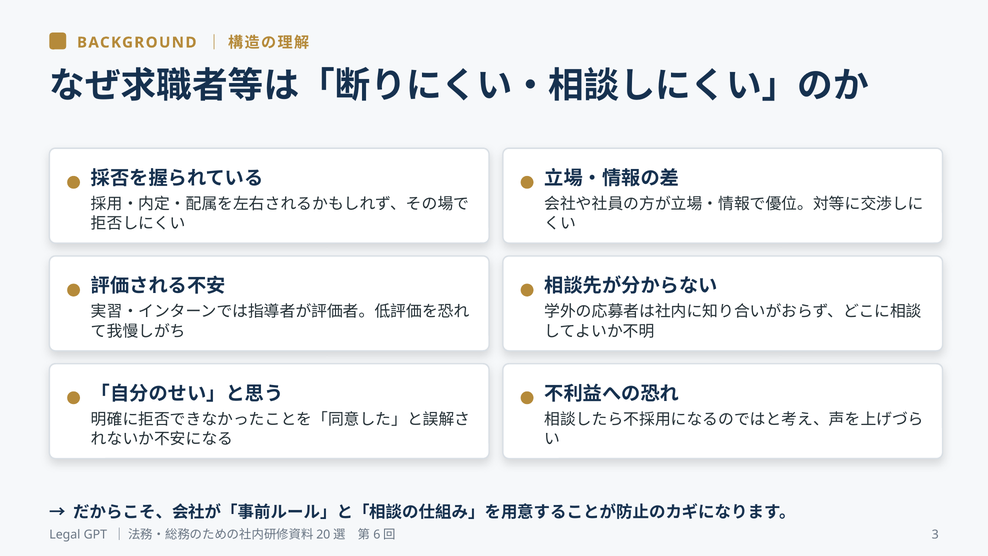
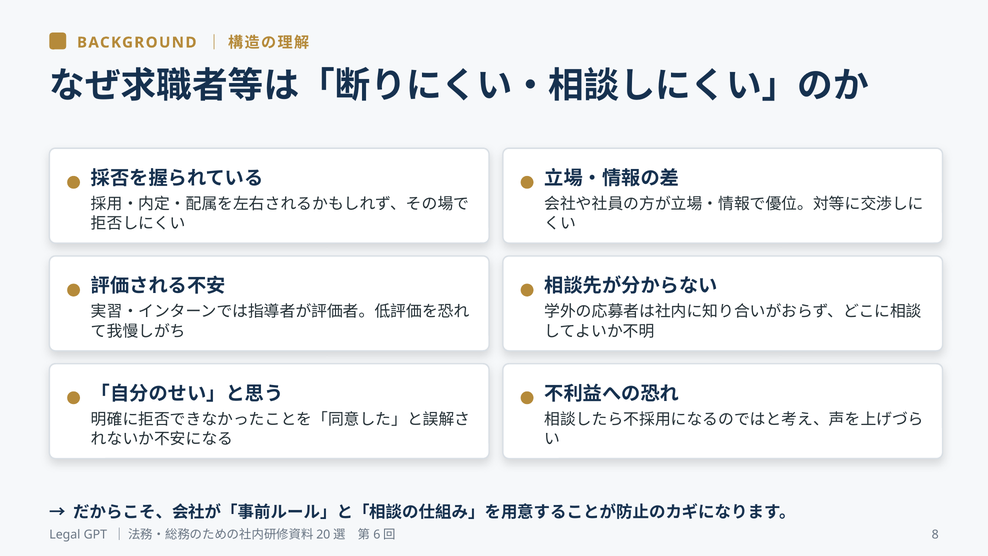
3: 3 -> 8
